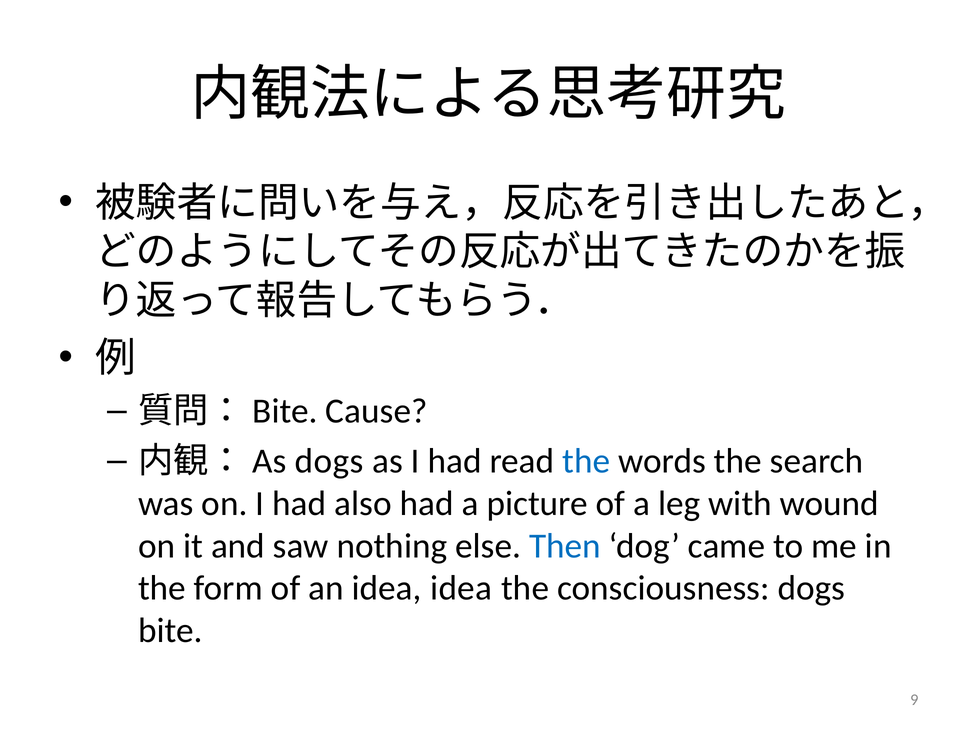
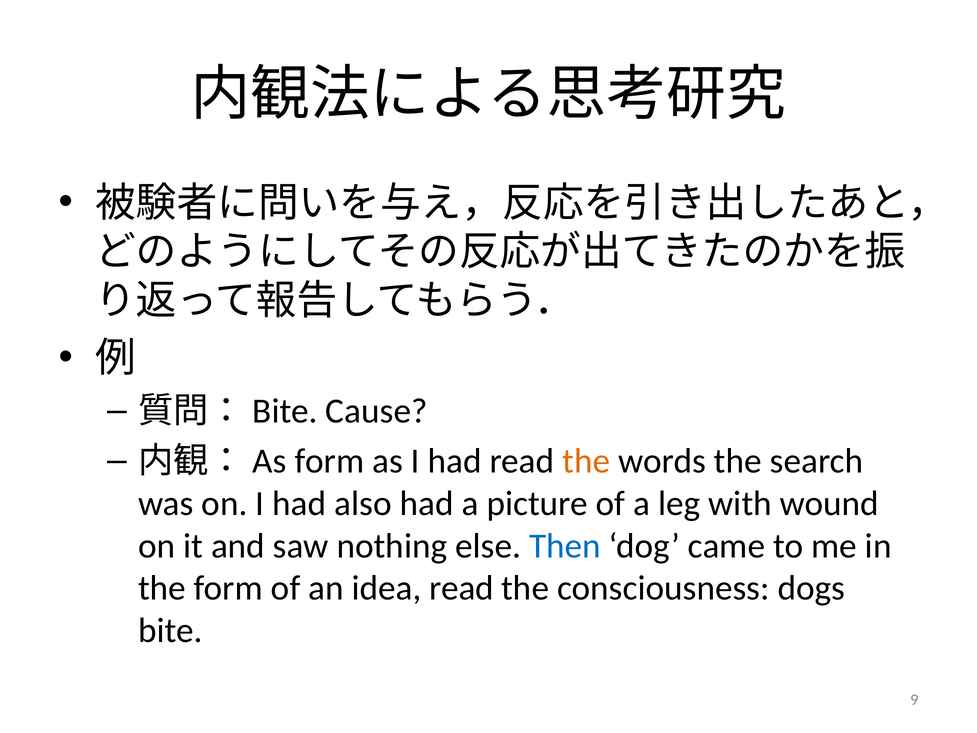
dogs at (329, 461): dogs -> form
the at (586, 461) colour: blue -> orange
idea idea: idea -> read
